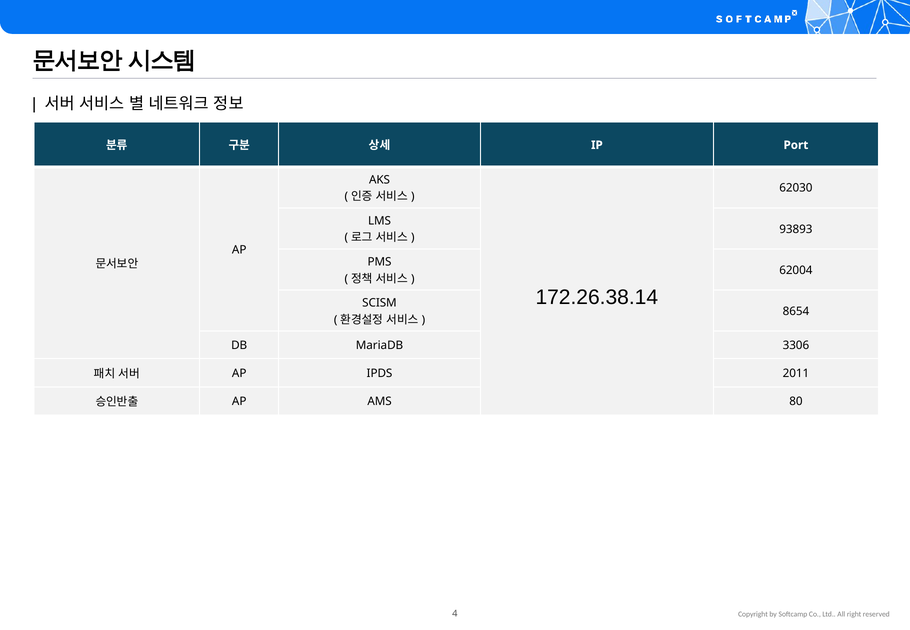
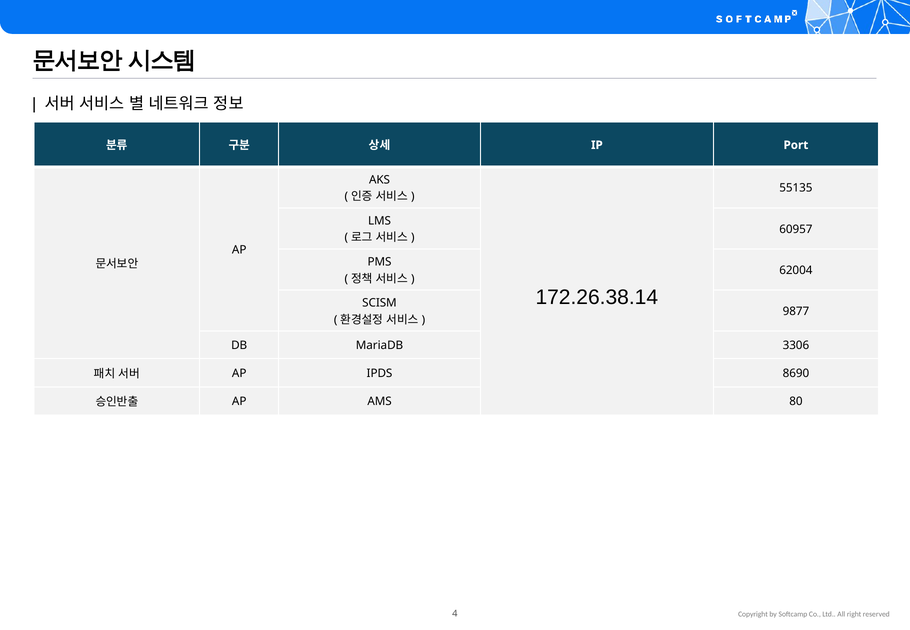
62030: 62030 -> 55135
93893: 93893 -> 60957
8654: 8654 -> 9877
2011: 2011 -> 8690
